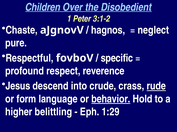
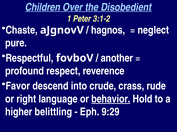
specific: specific -> another
Jesus: Jesus -> Favor
rude underline: present -> none
form: form -> right
1:29: 1:29 -> 9:29
